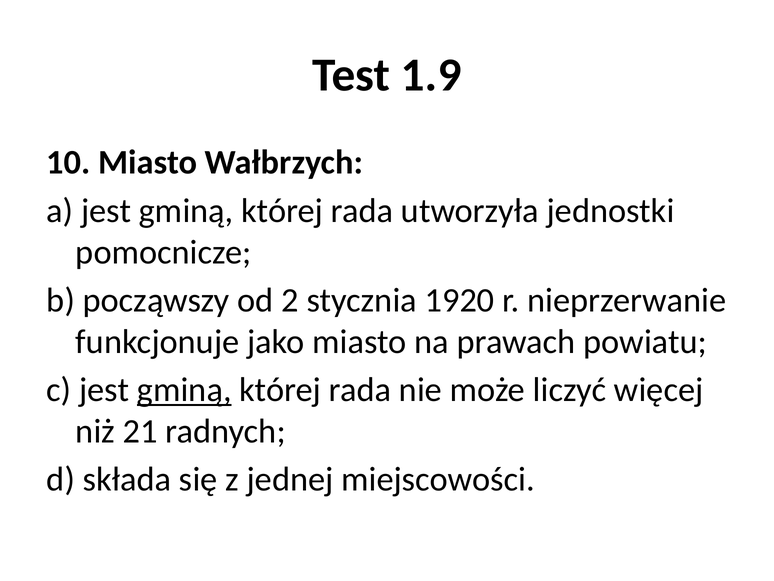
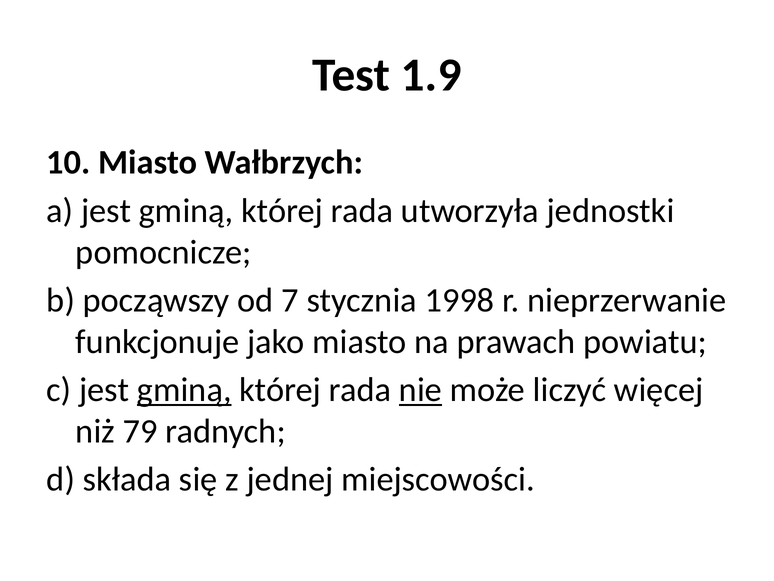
2: 2 -> 7
1920: 1920 -> 1998
nie underline: none -> present
21: 21 -> 79
